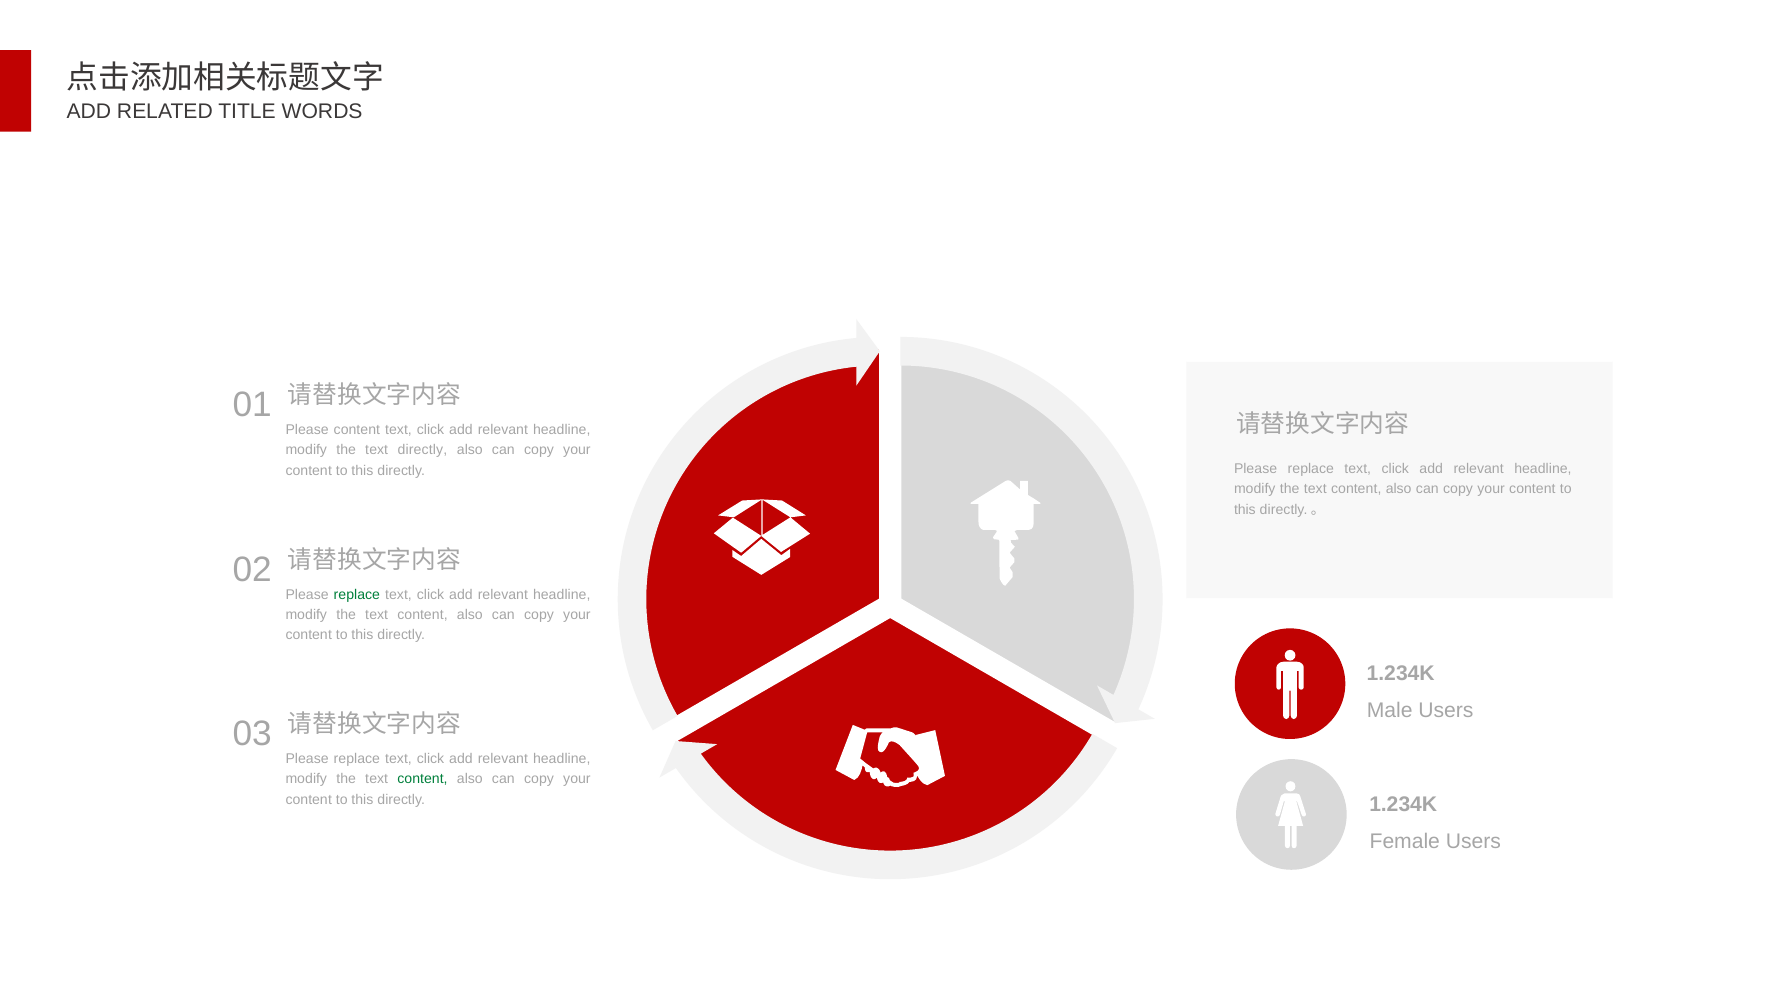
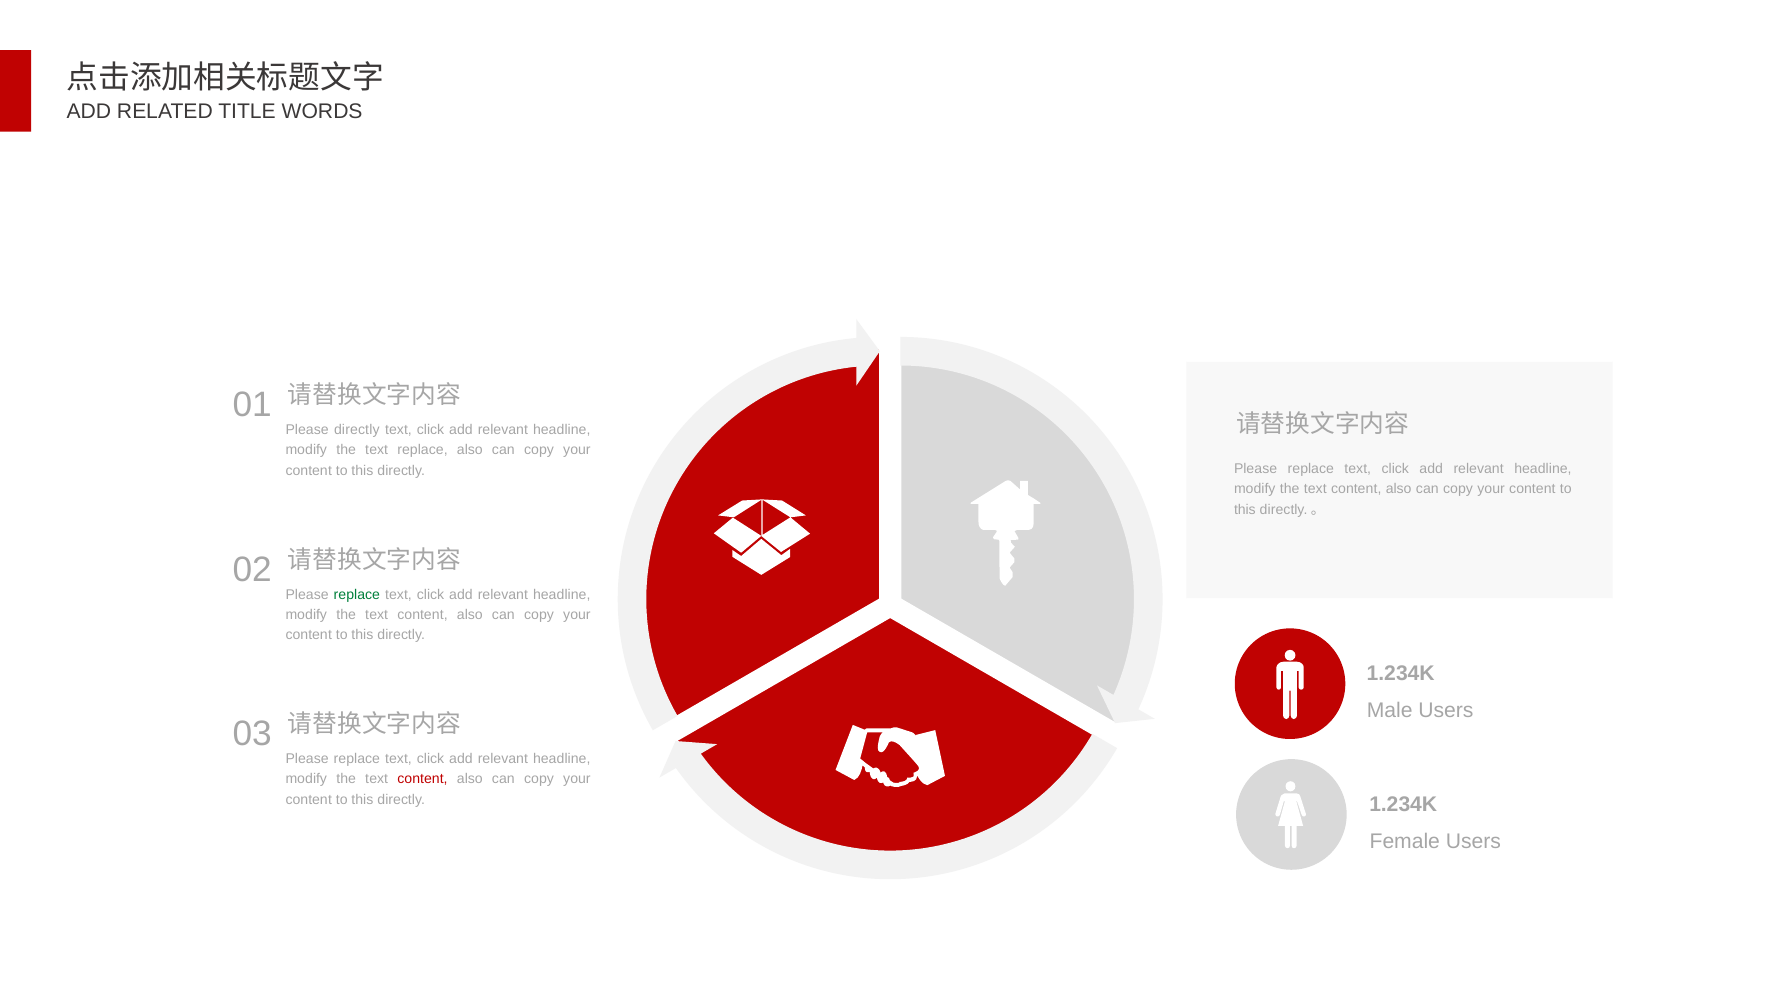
Please content: content -> directly
text directly: directly -> replace
content at (423, 779) colour: green -> red
